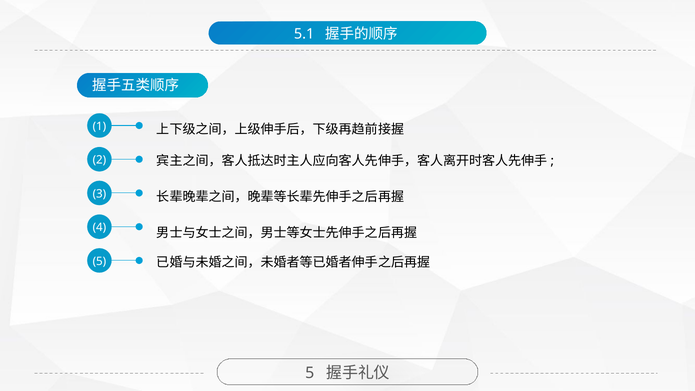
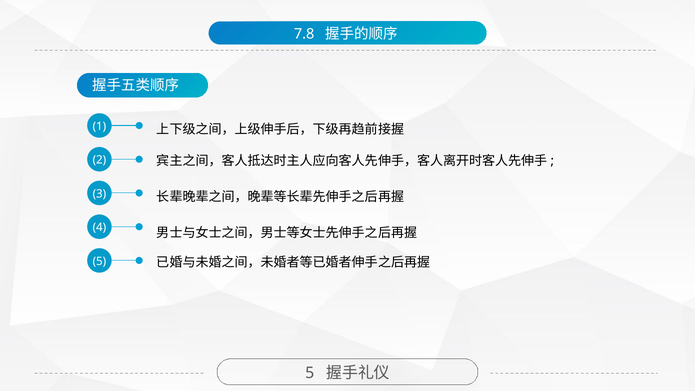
5.1: 5.1 -> 7.8
